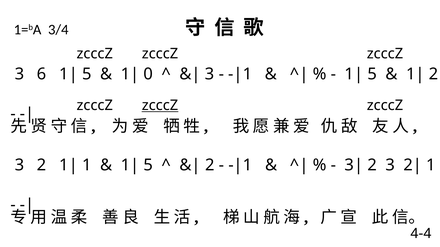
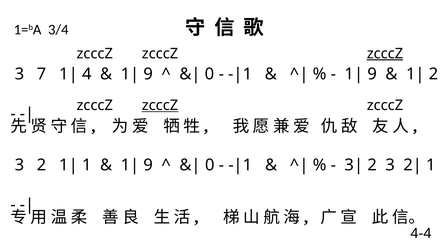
zcccZ at (385, 54) underline: none -> present
6: 6 -> 7
5 at (87, 74): 5 -> 4
0 at (148, 74): 0 -> 9
3 at (210, 74): 3 -> 0
5 at (372, 74): 5 -> 9
5 at (148, 165): 5 -> 9
2 at (210, 165): 2 -> 0
